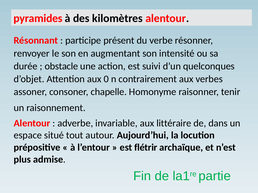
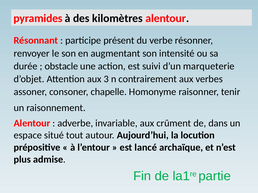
quelconques: quelconques -> marqueterie
0: 0 -> 3
littéraire: littéraire -> crûment
flétrir: flétrir -> lancé
